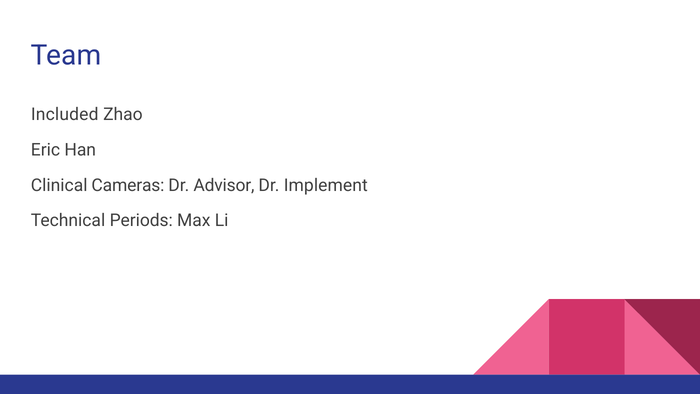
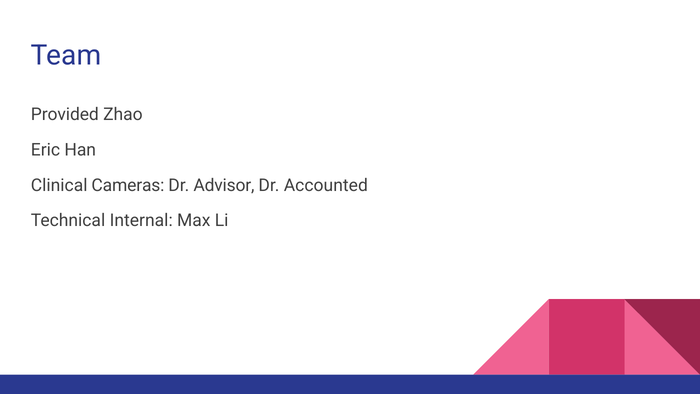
Included: Included -> Provided
Implement: Implement -> Accounted
Periods: Periods -> Internal
